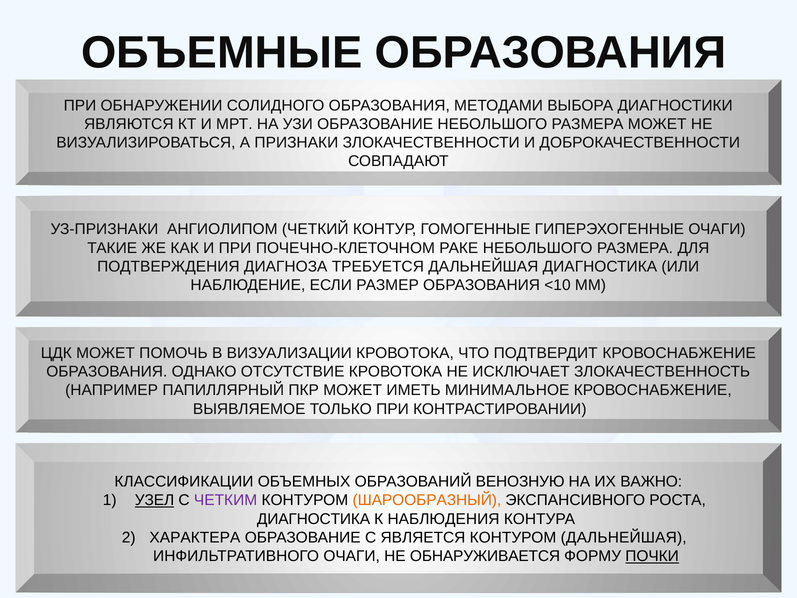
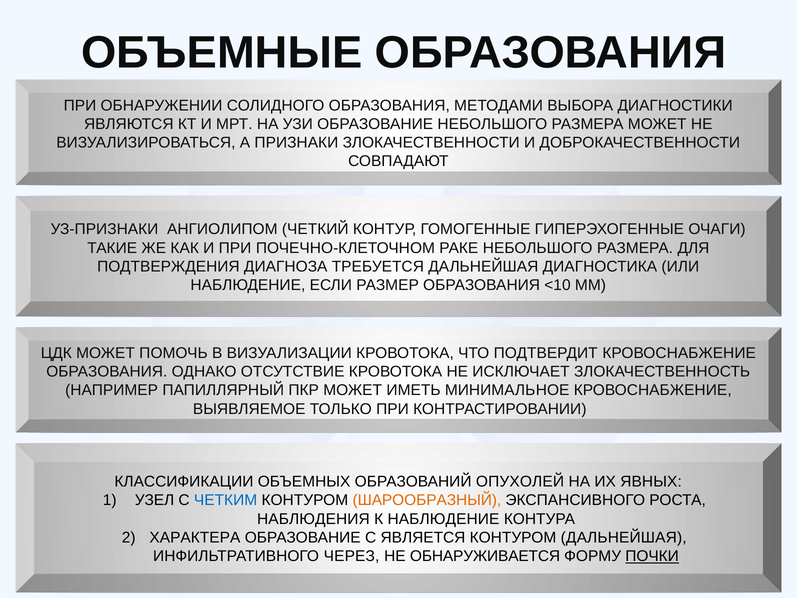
ВЕНОЗНУЮ: ВЕНОЗНУЮ -> ОПУХОЛЕЙ
ВАЖНО: ВАЖНО -> ЯВНЫХ
УЗЕЛ underline: present -> none
ЧЕТКИМ colour: purple -> blue
ДИАГНОСТИКА at (314, 519): ДИАГНОСТИКА -> НАБЛЮДЕНИЯ
К НАБЛЮДЕНИЯ: НАБЛЮДЕНИЯ -> НАБЛЮДЕНИЕ
ИНФИЛЬТРАТИВНОГО ОЧАГИ: ОЧАГИ -> ЧЕРЕЗ
